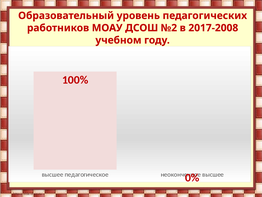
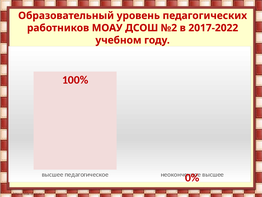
2017-2008: 2017-2008 -> 2017-2022
